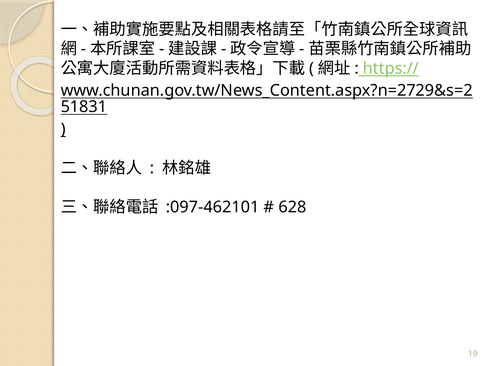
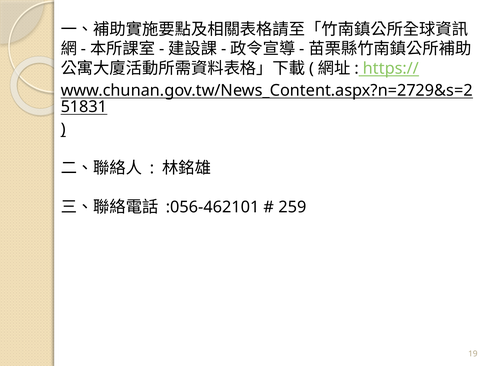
:097-462101: :097-462101 -> :056-462101
628: 628 -> 259
